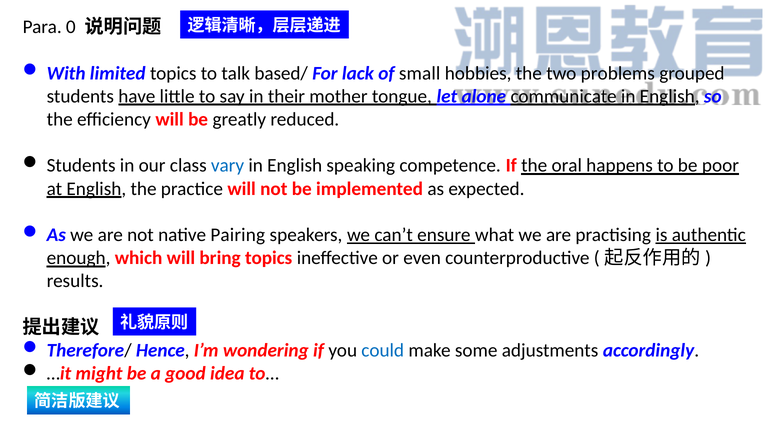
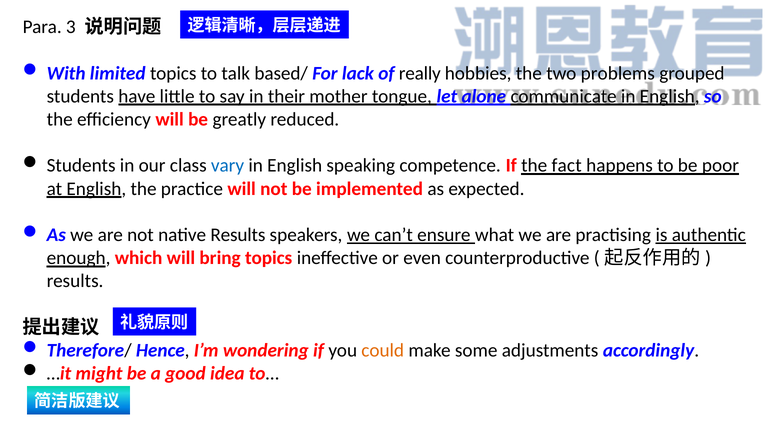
0: 0 -> 3
small: small -> really
oral: oral -> fact
native Pairing: Pairing -> Results
could colour: blue -> orange
